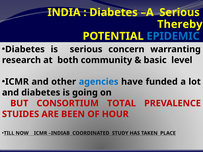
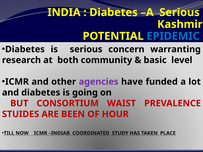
Thereby: Thereby -> Kashmir
agencies colour: blue -> purple
TOTAL: TOTAL -> WAIST
